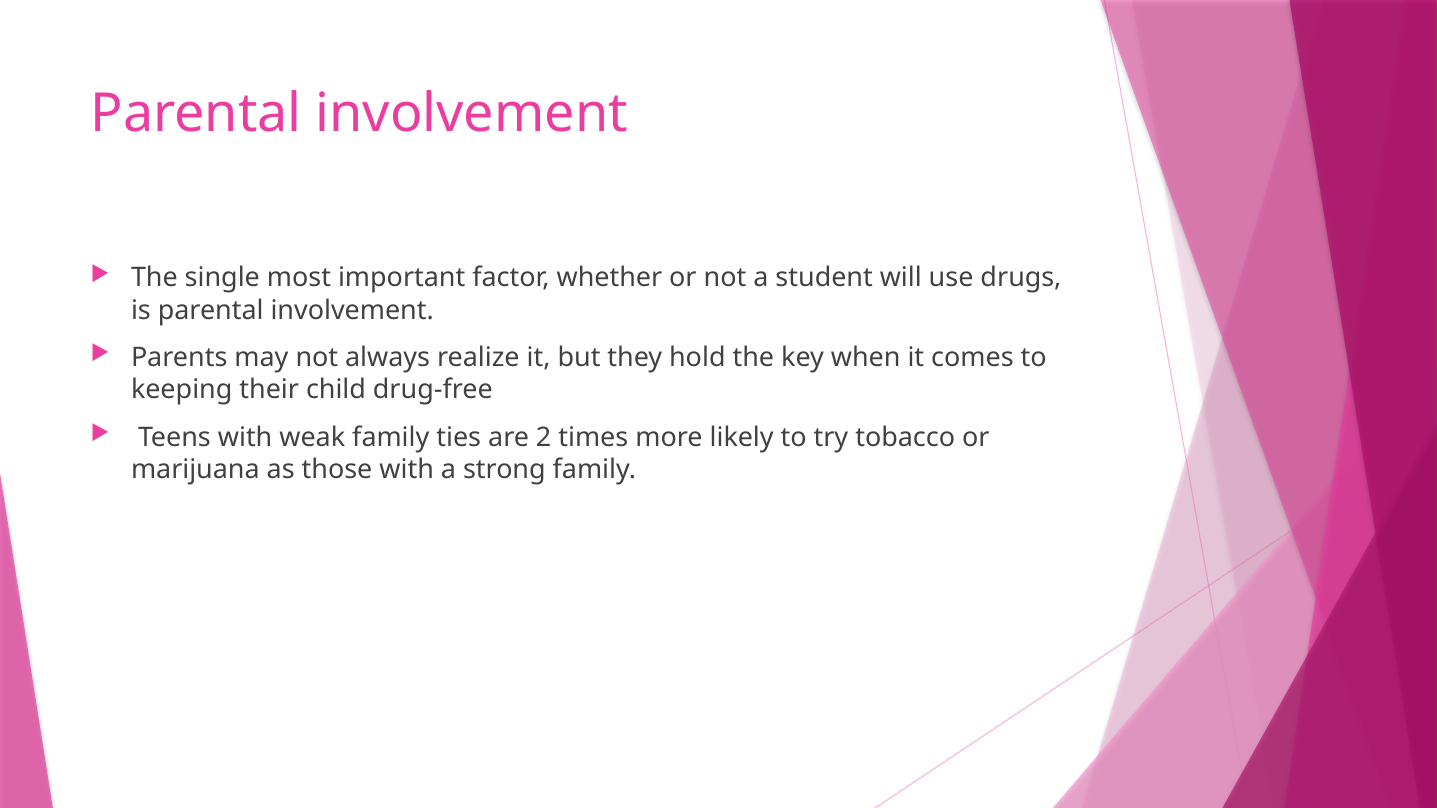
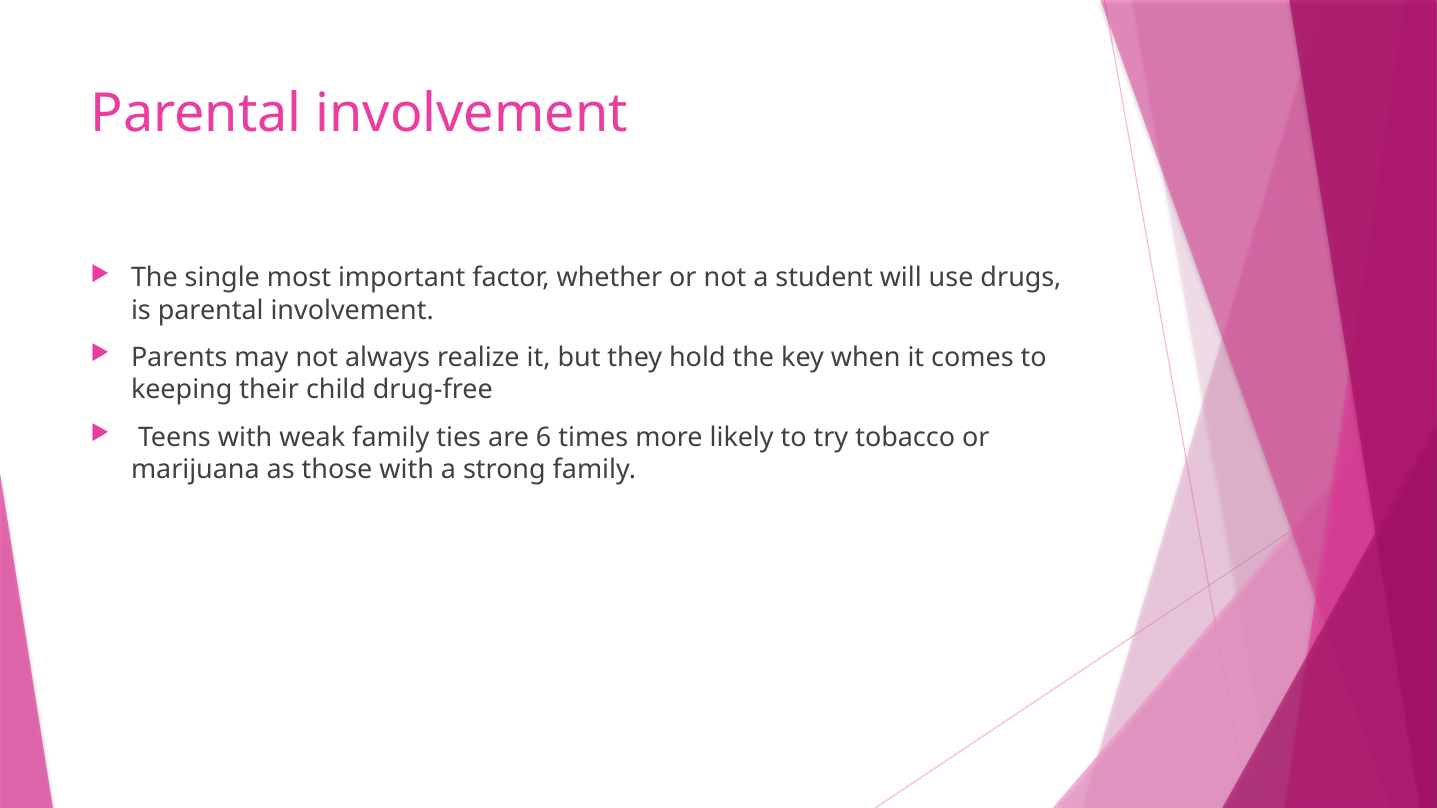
2: 2 -> 6
